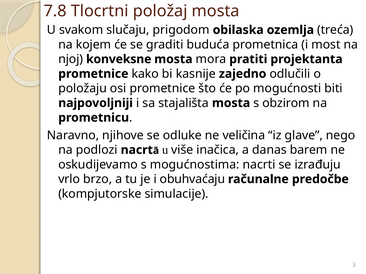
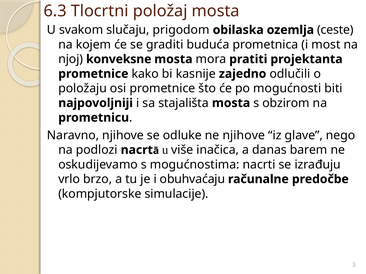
7.8: 7.8 -> 6.3
treća: treća -> ceste
ne veličina: veličina -> njihove
